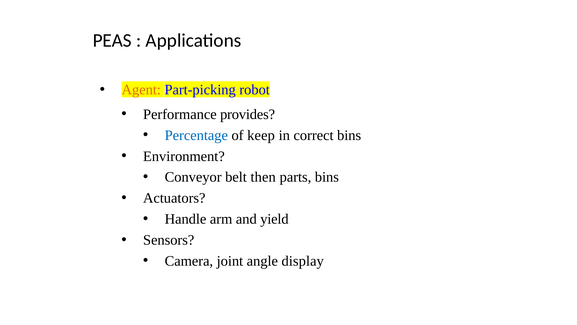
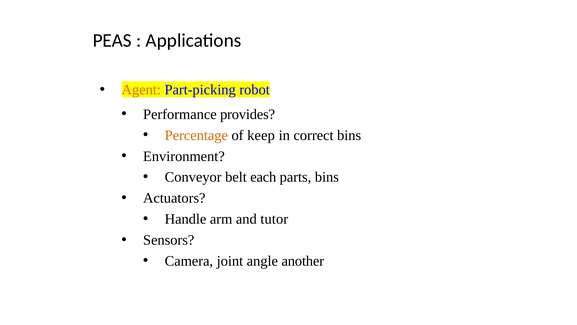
Percentage colour: blue -> orange
then: then -> each
yield: yield -> tutor
display: display -> another
